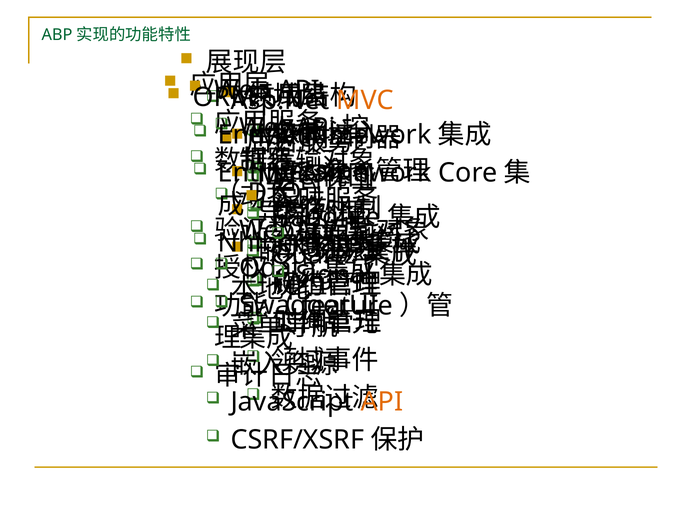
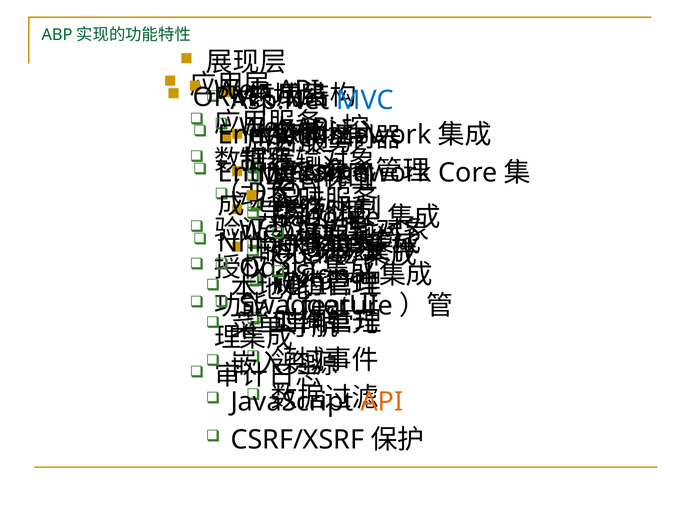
MVC at (365, 100) colour: orange -> blue
